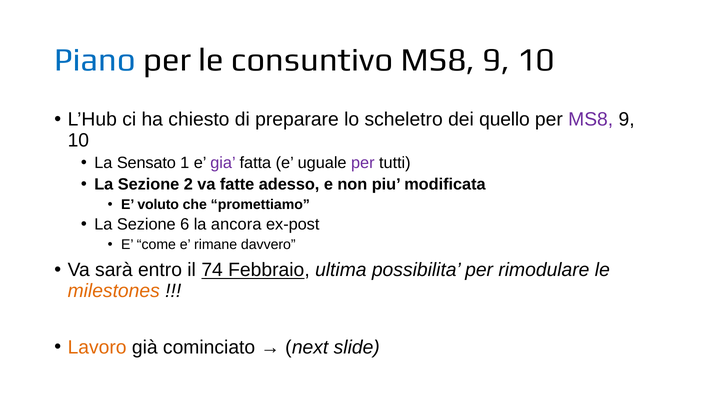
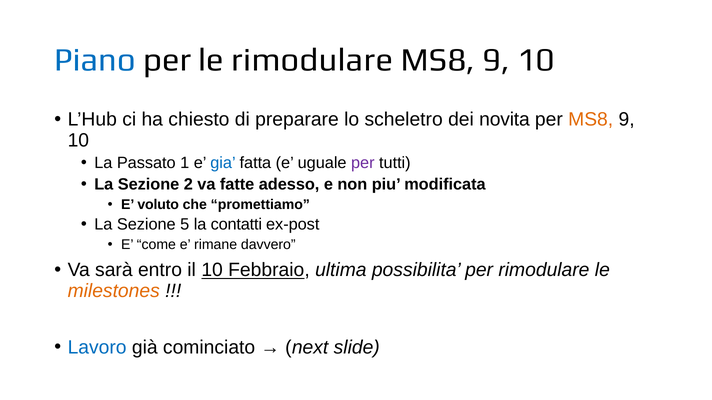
le consuntivo: consuntivo -> rimodulare
quello: quello -> novita
MS8 at (591, 120) colour: purple -> orange
Sensato: Sensato -> Passato
gia colour: purple -> blue
6: 6 -> 5
ancora: ancora -> contatti
il 74: 74 -> 10
Lavoro colour: orange -> blue
